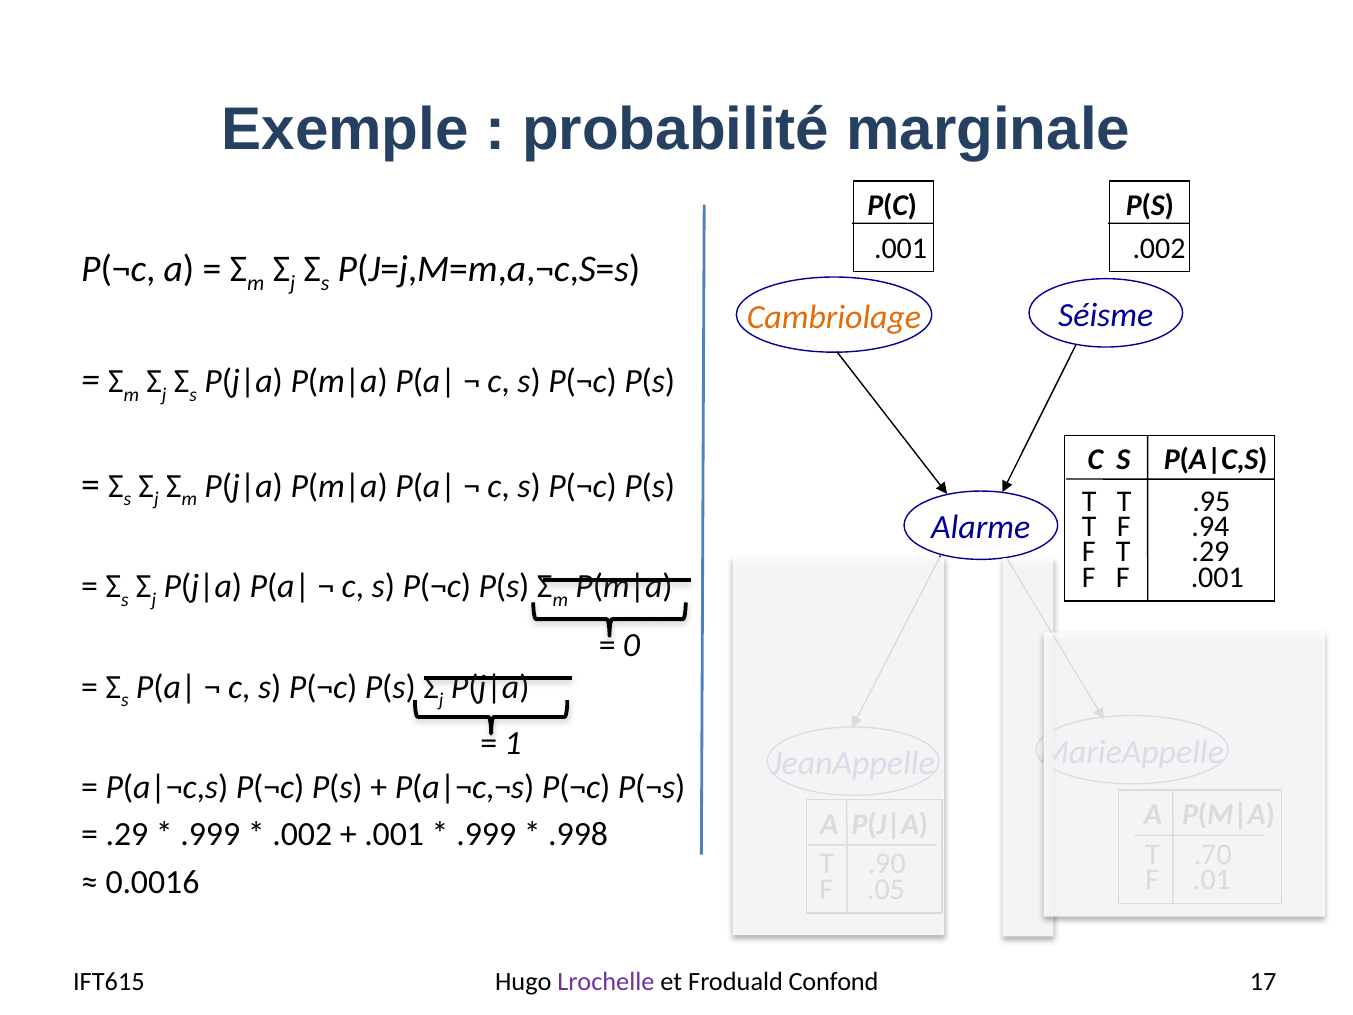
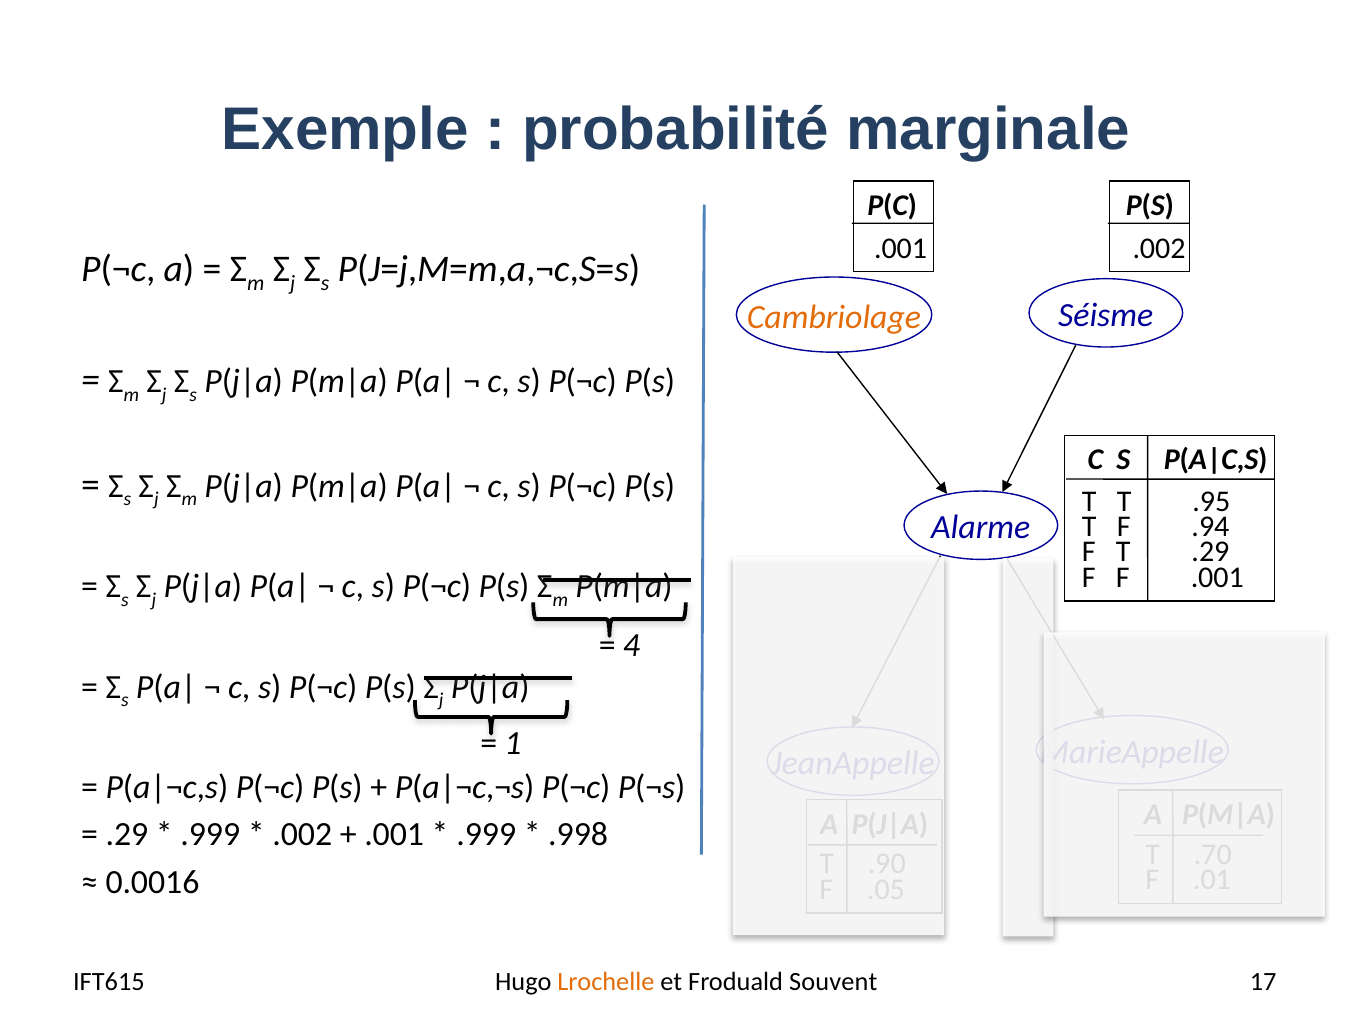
0: 0 -> 4
Lrochelle colour: purple -> orange
Confond: Confond -> Souvent
